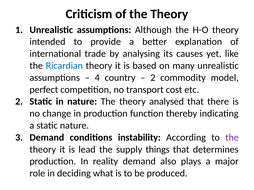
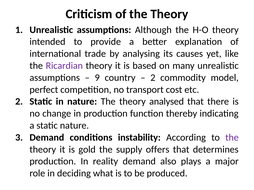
Ricardian colour: blue -> purple
4: 4 -> 9
lead: lead -> gold
things: things -> offers
